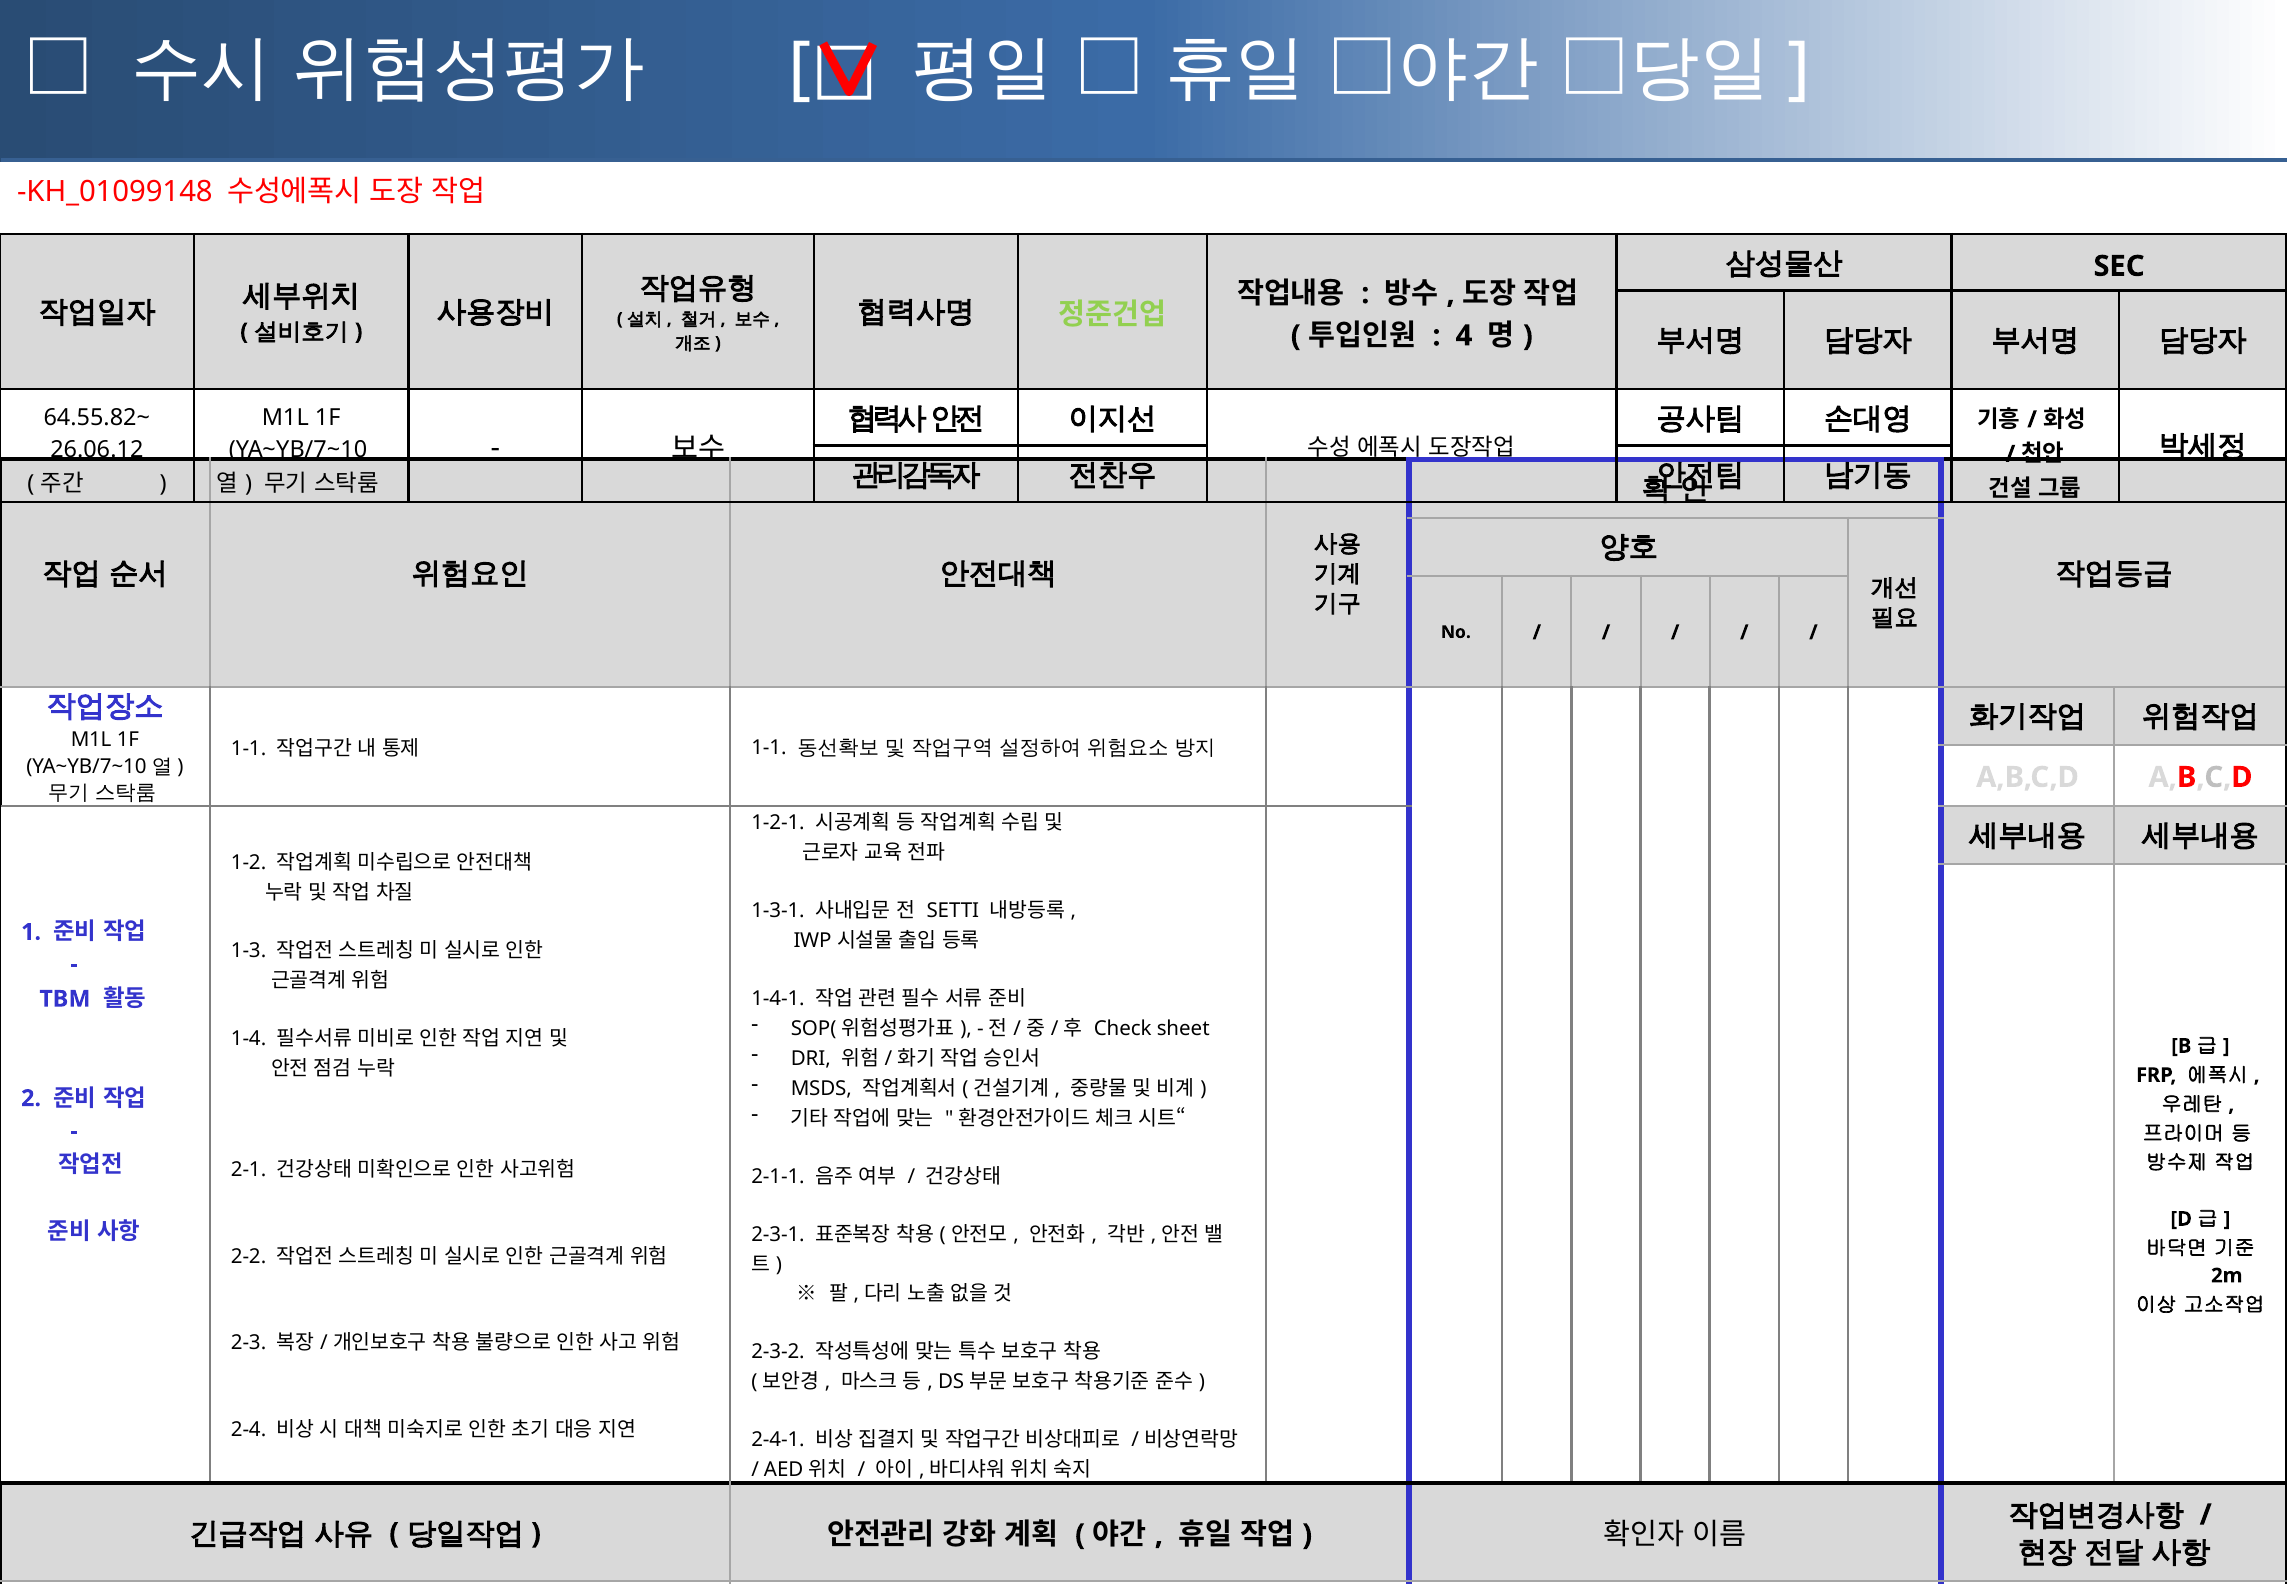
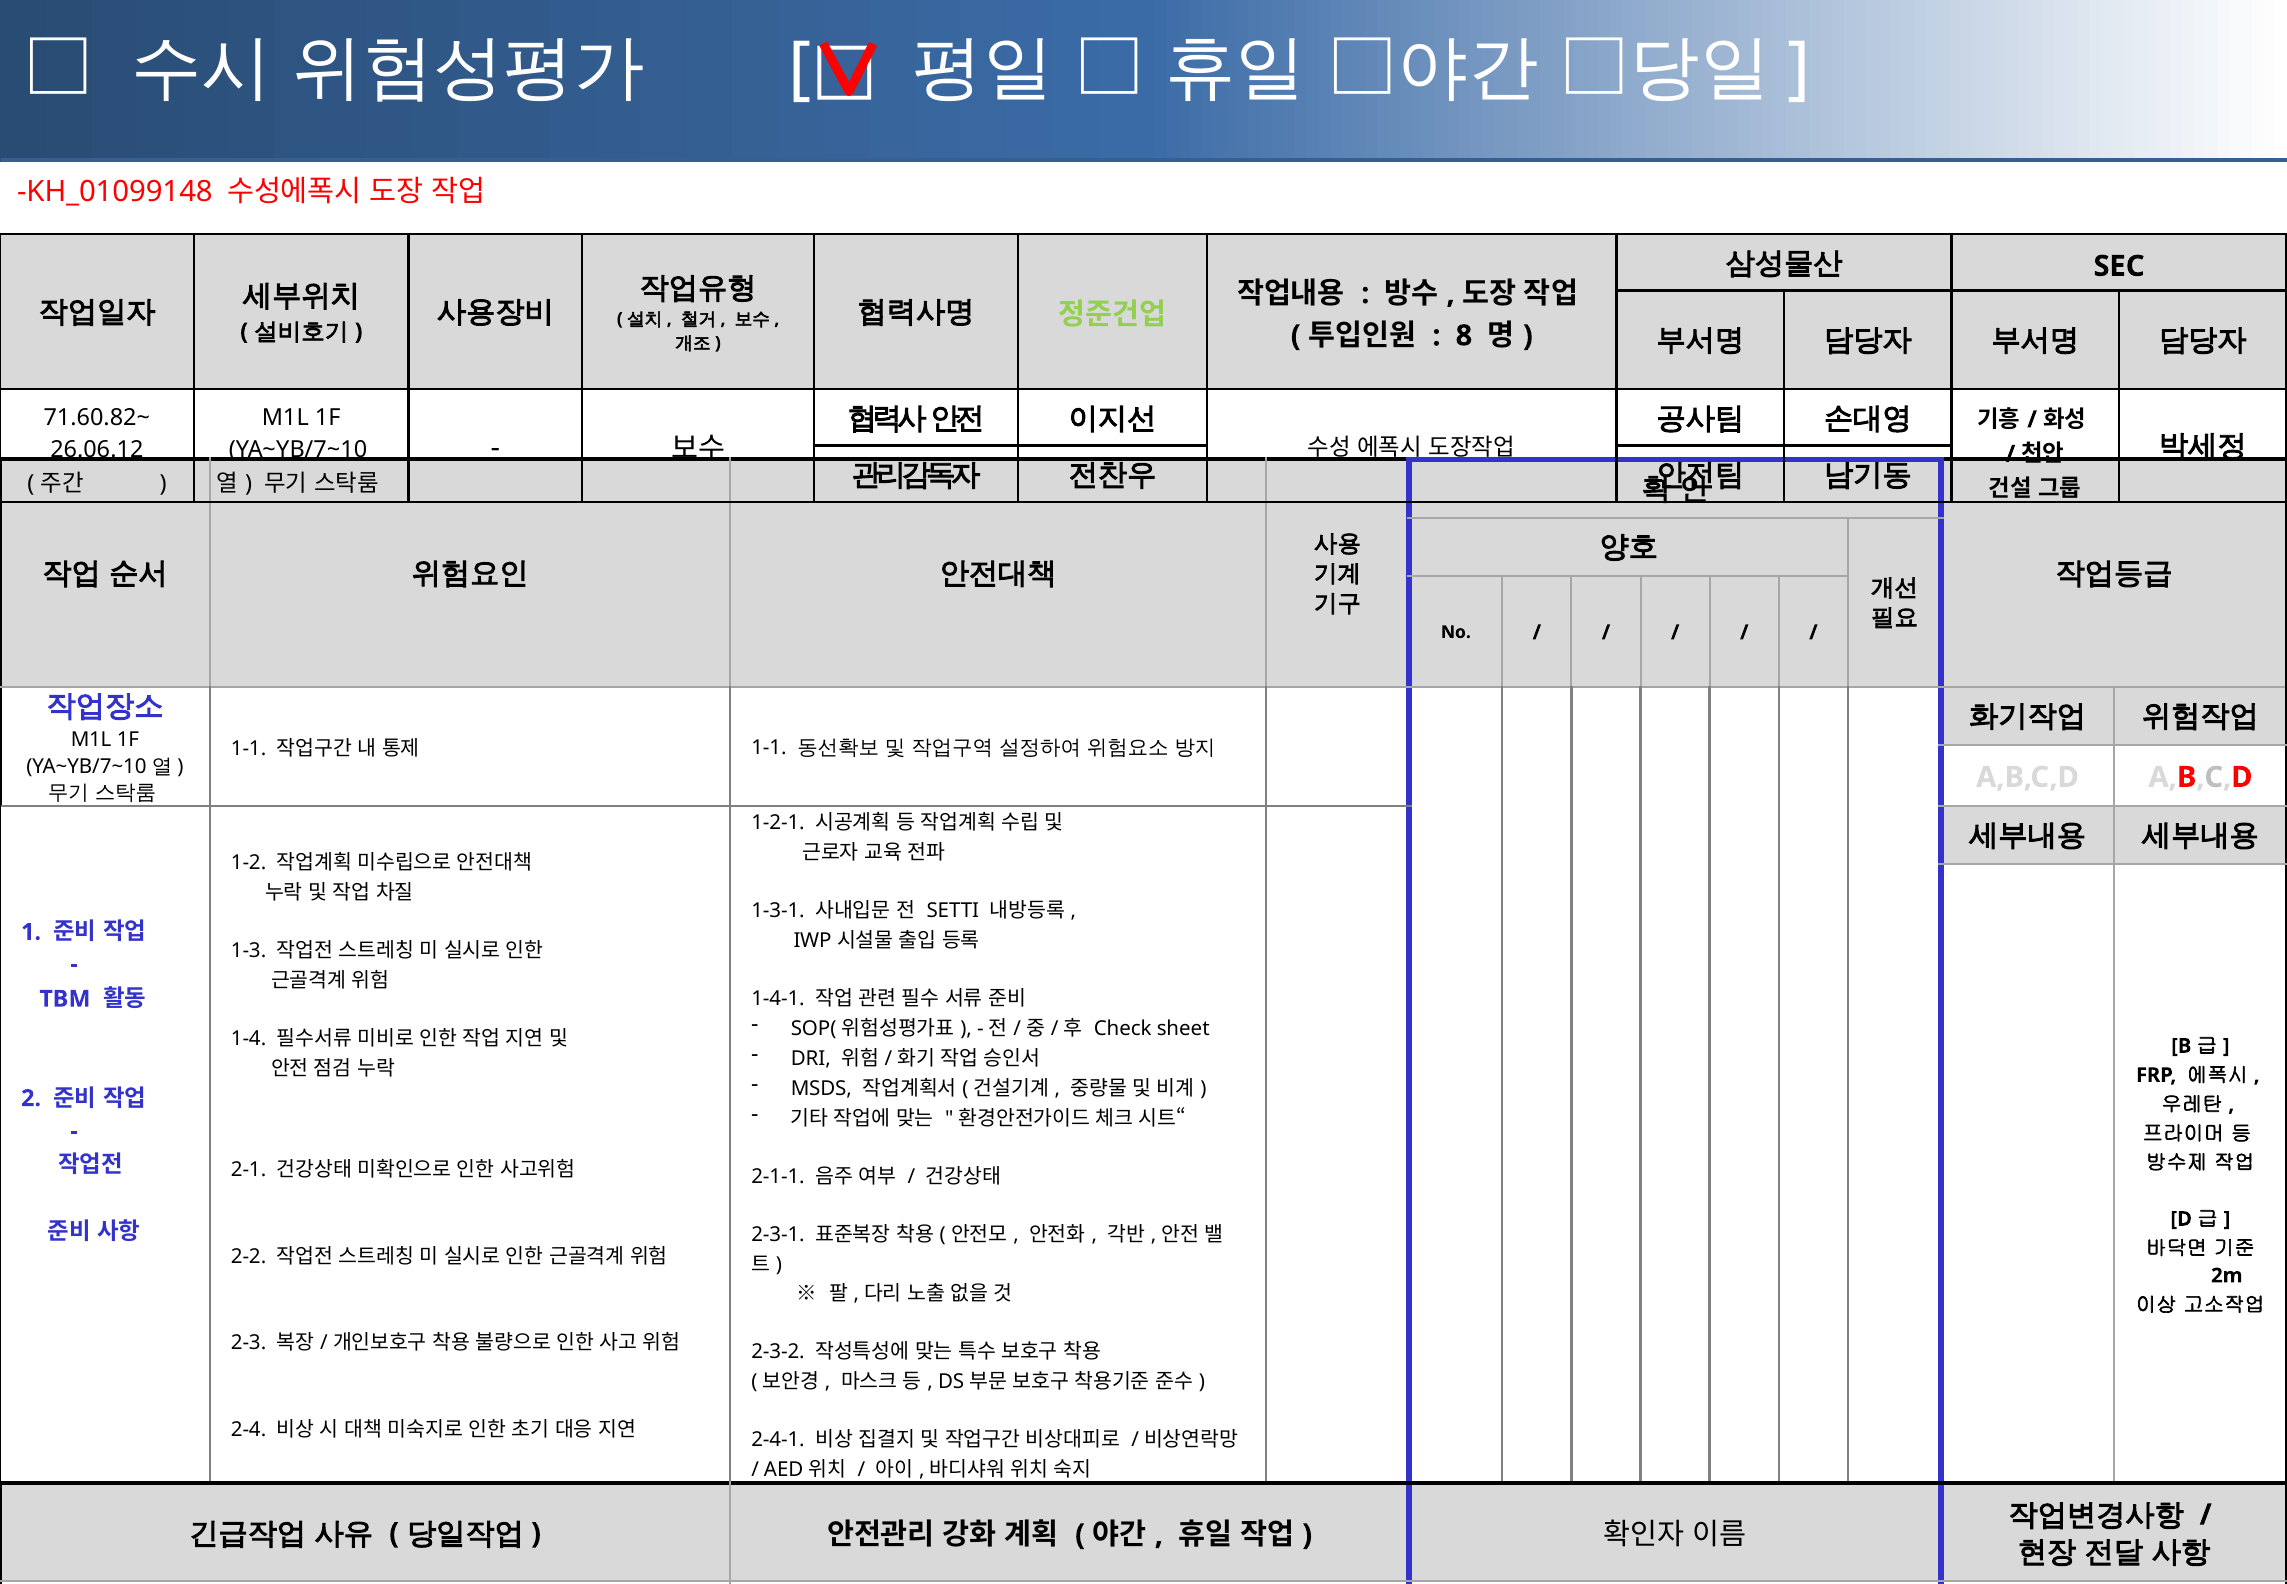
4: 4 -> 8
64.55.82~: 64.55.82~ -> 71.60.82~
